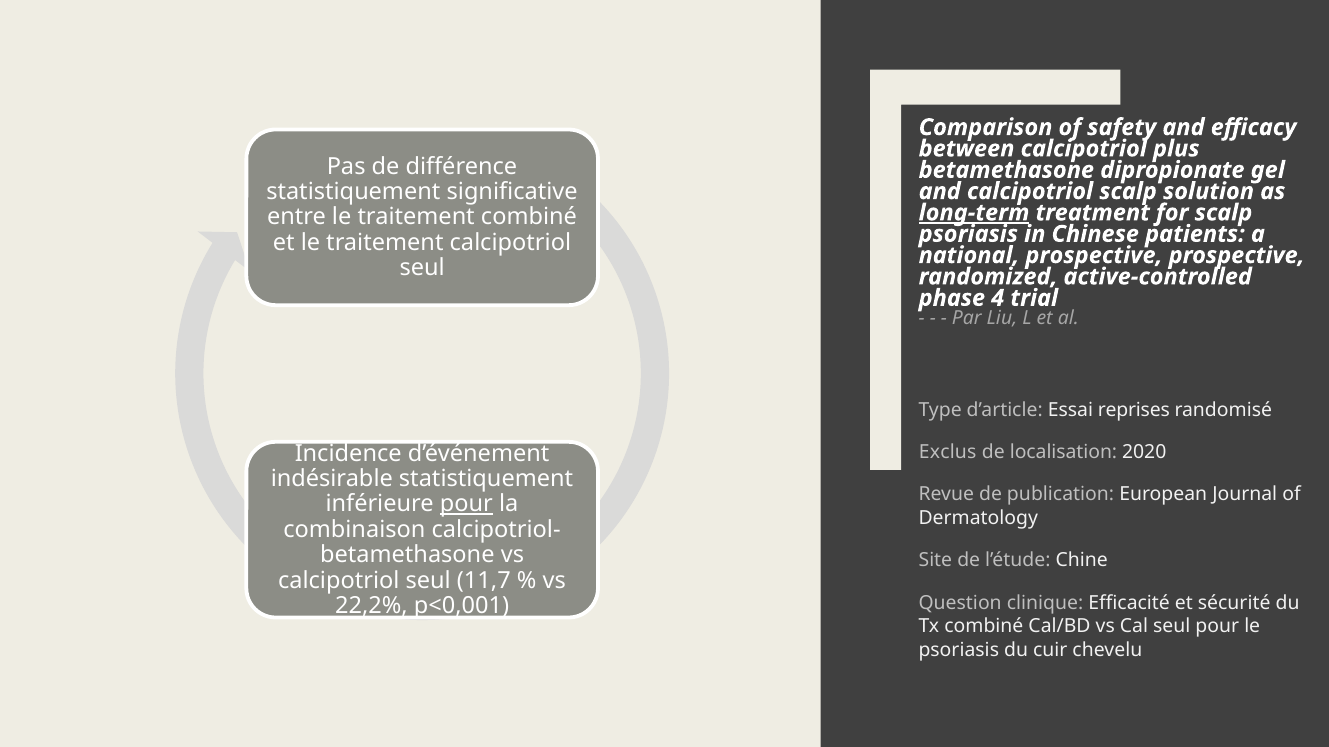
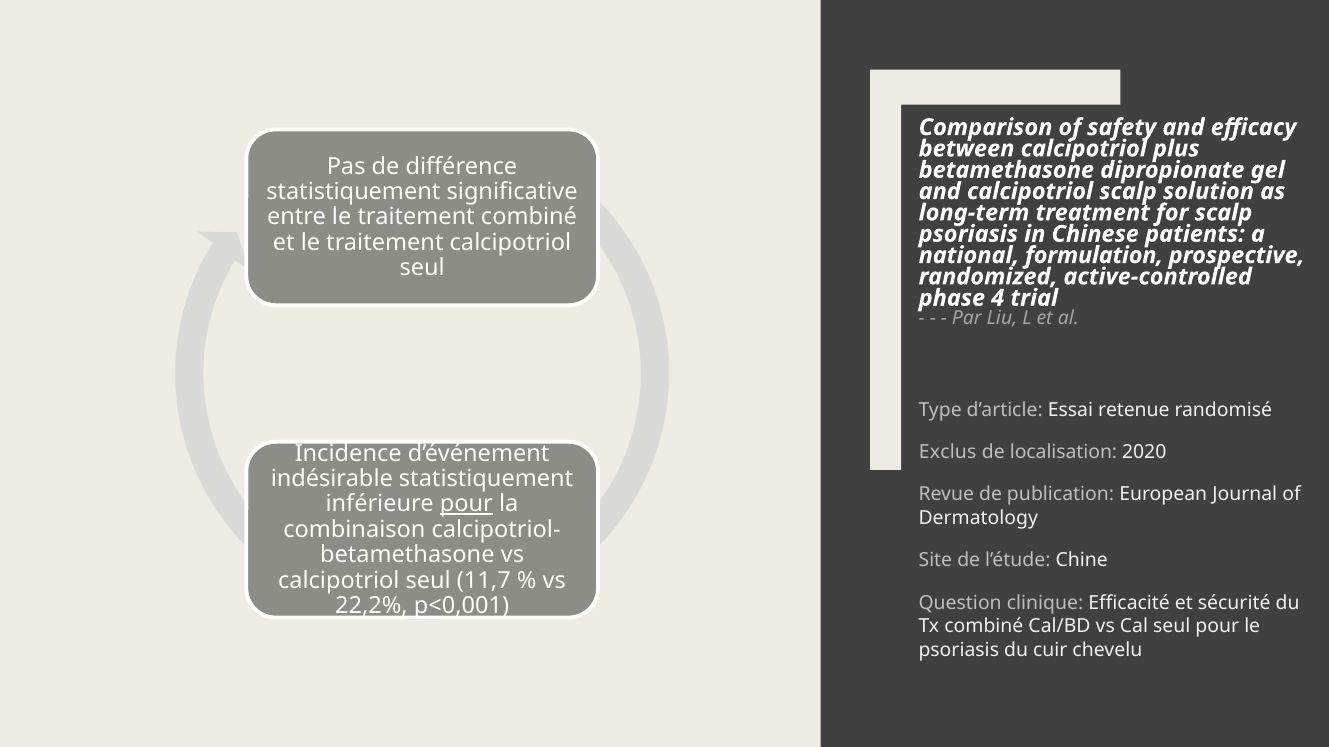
long-term underline: present -> none
national prospective: prospective -> formulation
reprises: reprises -> retenue
